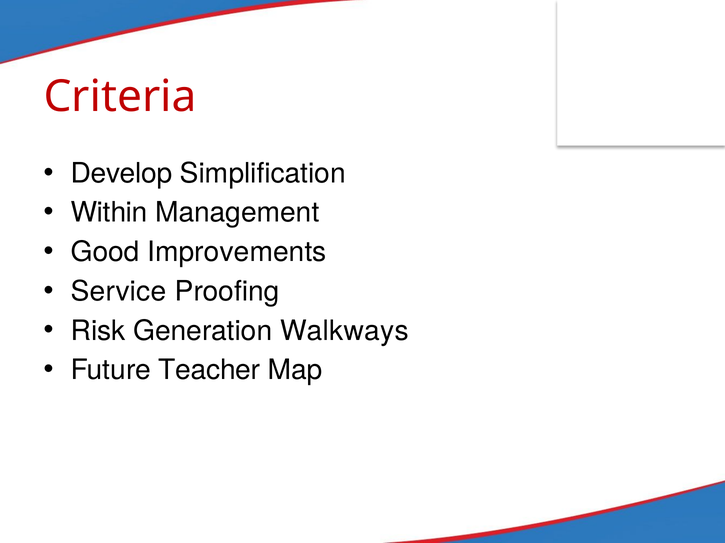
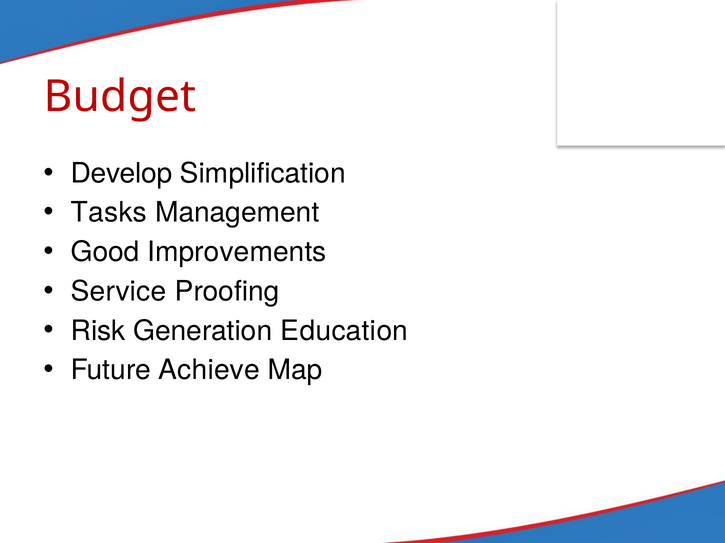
Criteria: Criteria -> Budget
Within: Within -> Tasks
Walkways: Walkways -> Education
Teacher: Teacher -> Achieve
